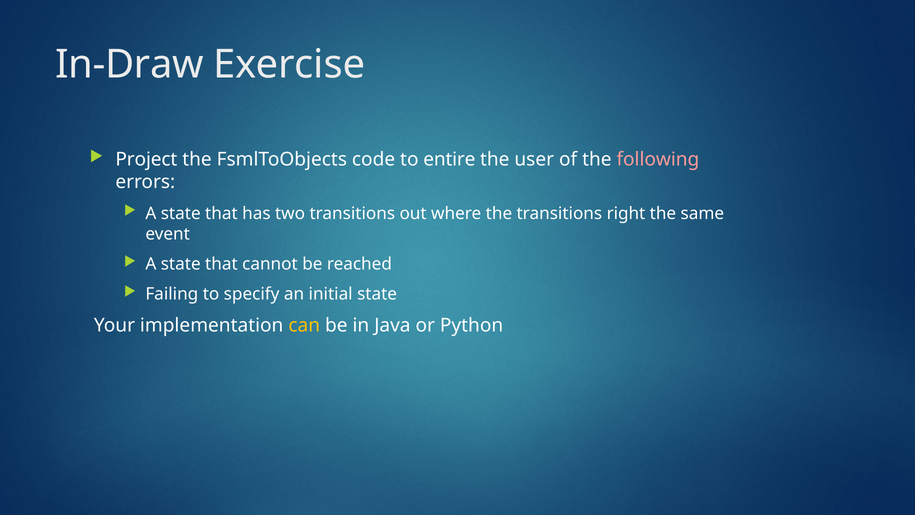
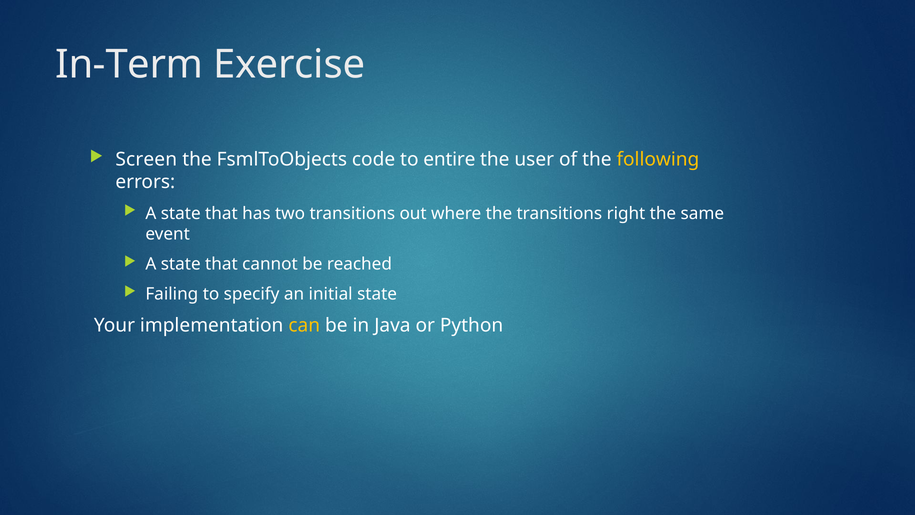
In-Draw: In-Draw -> In-Term
Project: Project -> Screen
following colour: pink -> yellow
